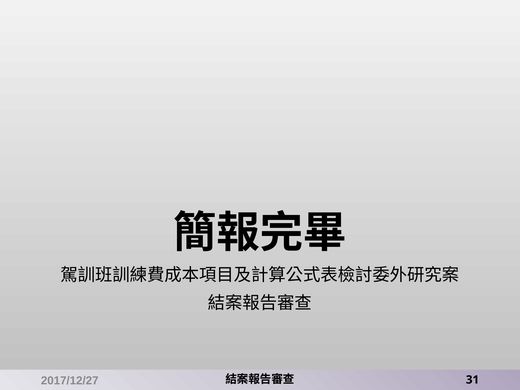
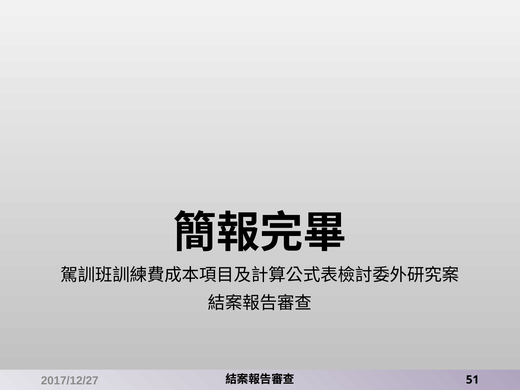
31: 31 -> 51
